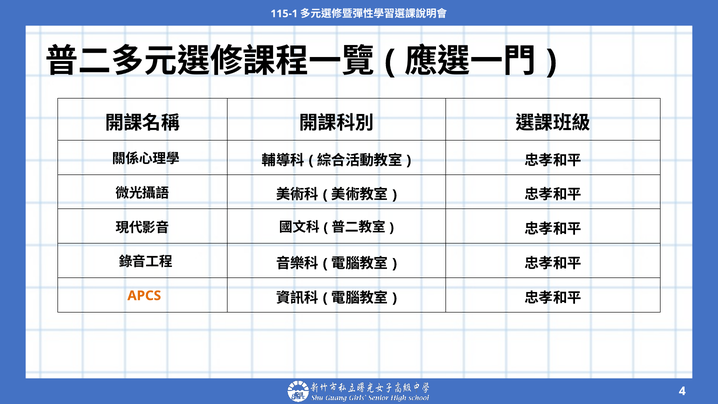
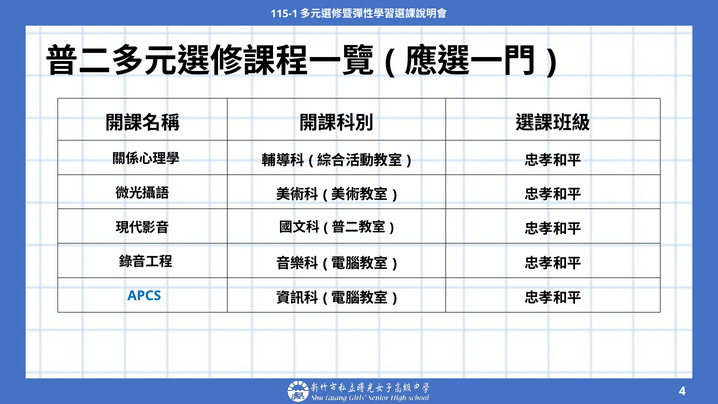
APCS colour: orange -> blue
